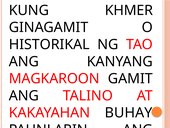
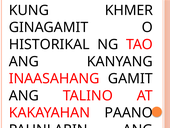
MAGKAROON: MAGKAROON -> INAASAHANG
BUHAY: BUHAY -> PAANO
